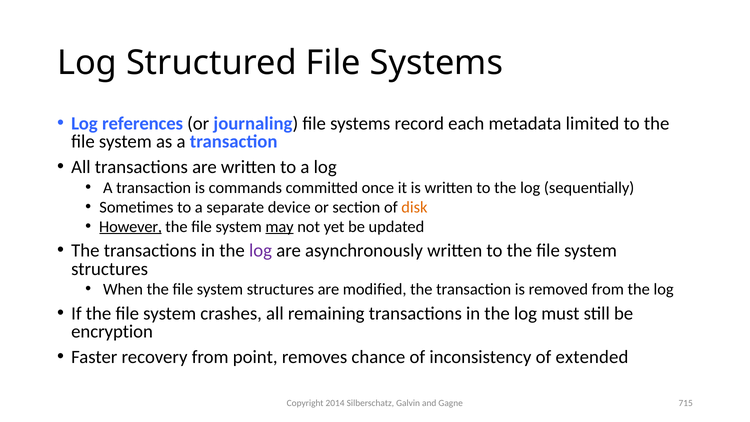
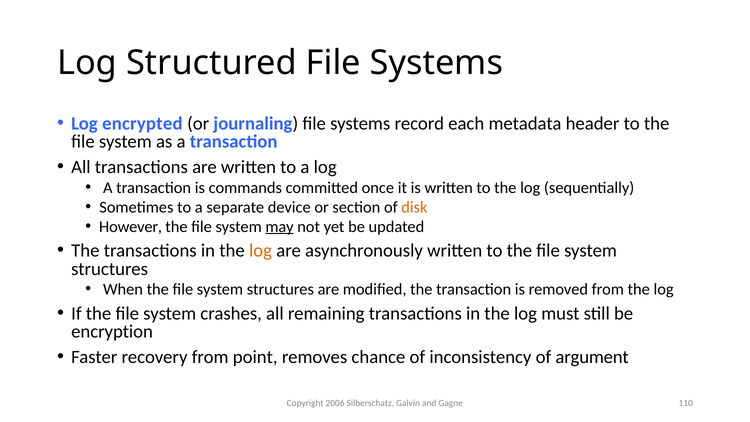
references: references -> encrypted
limited: limited -> header
However underline: present -> none
log at (261, 251) colour: purple -> orange
extended: extended -> argument
2014: 2014 -> 2006
715: 715 -> 110
